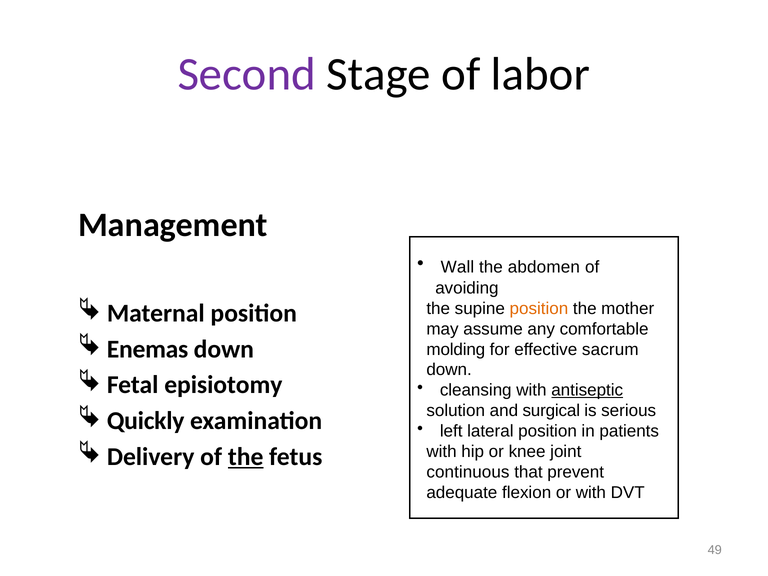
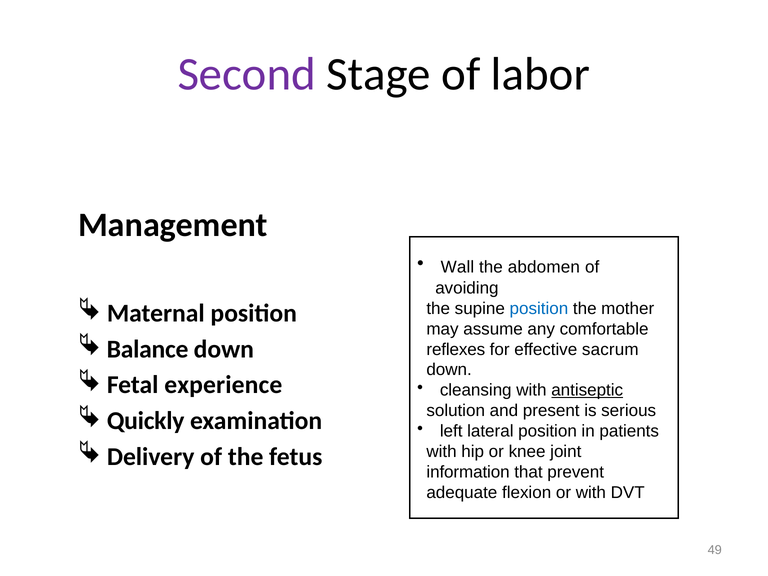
position at (539, 308) colour: orange -> blue
Enemas: Enemas -> Balance
molding: molding -> reflexes
episiotomy: episiotomy -> experience
surgical: surgical -> present
the at (246, 457) underline: present -> none
continuous: continuous -> information
